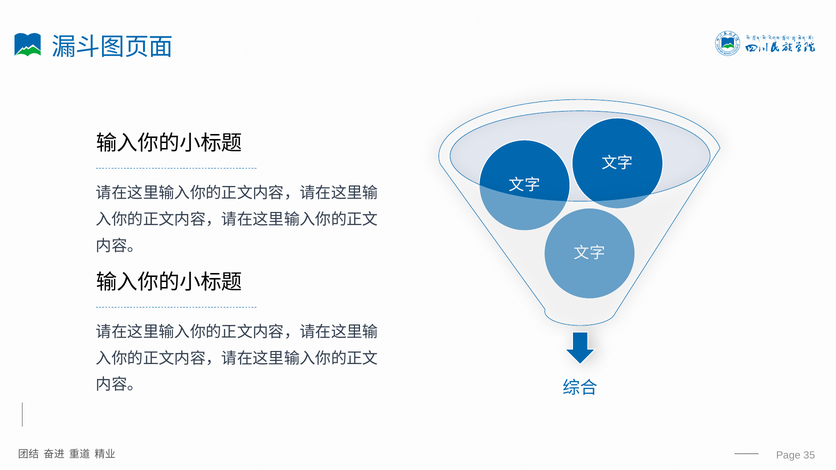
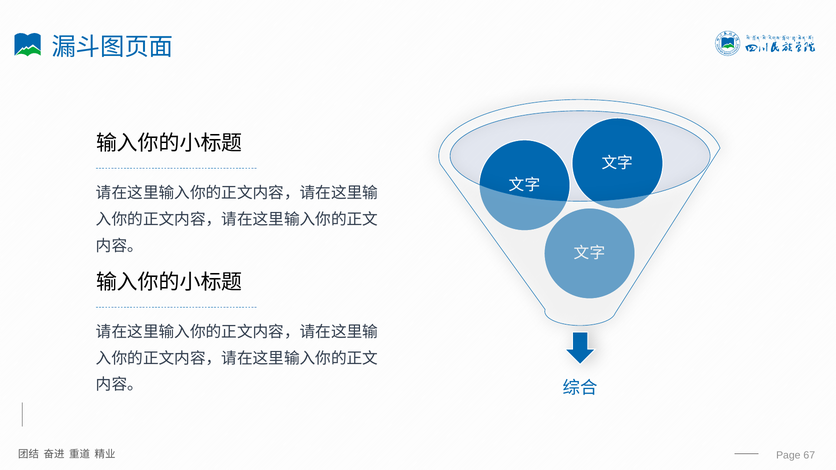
35: 35 -> 67
